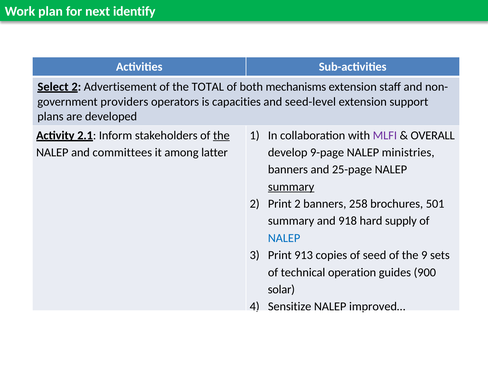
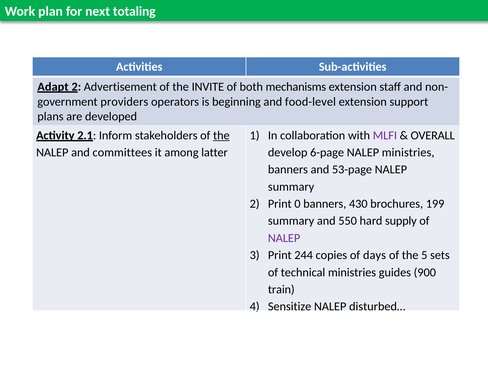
identify: identify -> totaling
Select: Select -> Adapt
TOTAL: TOTAL -> INVITE
capacities: capacities -> beginning
seed-level: seed-level -> food-level
9-page: 9-page -> 6-page
25-page: 25-page -> 53-page
summary at (291, 187) underline: present -> none
Print 2: 2 -> 0
258: 258 -> 430
501: 501 -> 199
918: 918 -> 550
NALEP at (284, 238) colour: blue -> purple
913: 913 -> 244
seed: seed -> days
9: 9 -> 5
technical operation: operation -> ministries
solar: solar -> train
improved…: improved… -> disturbed…
